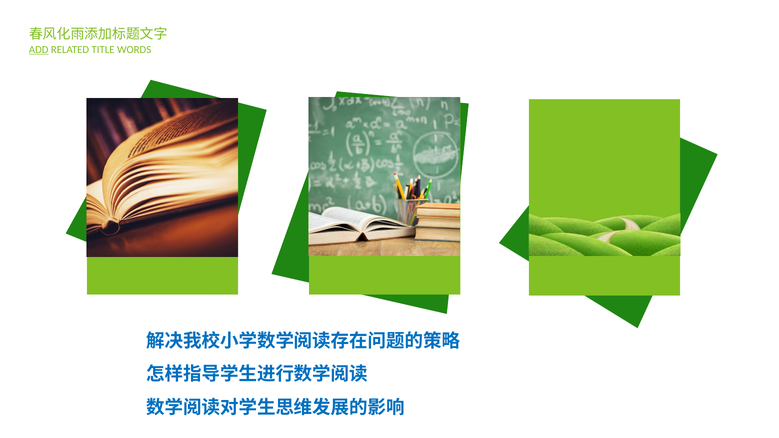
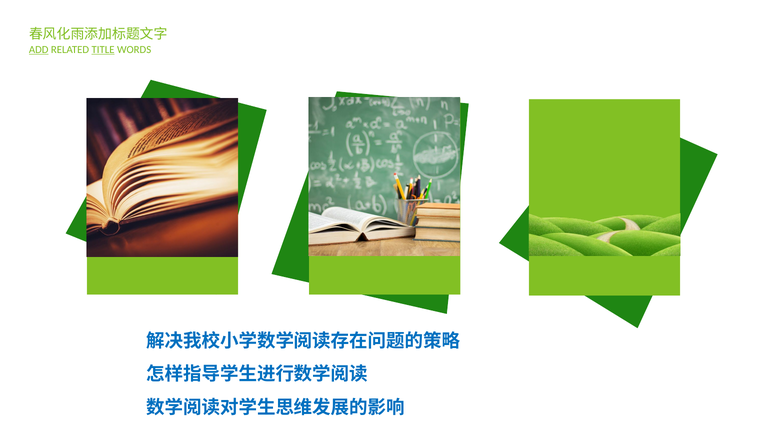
TITLE underline: none -> present
